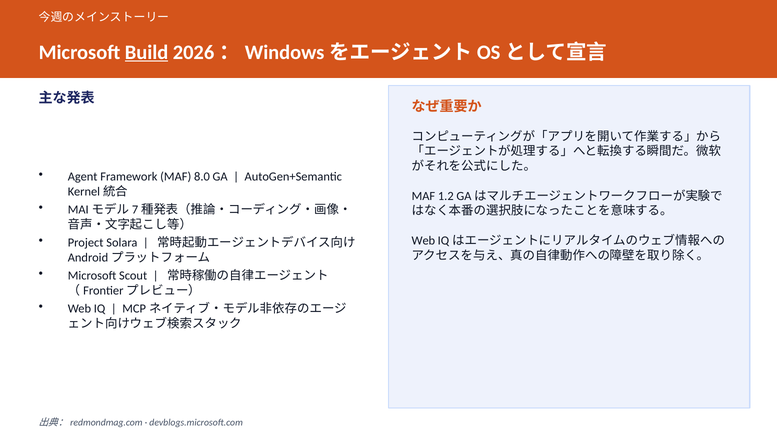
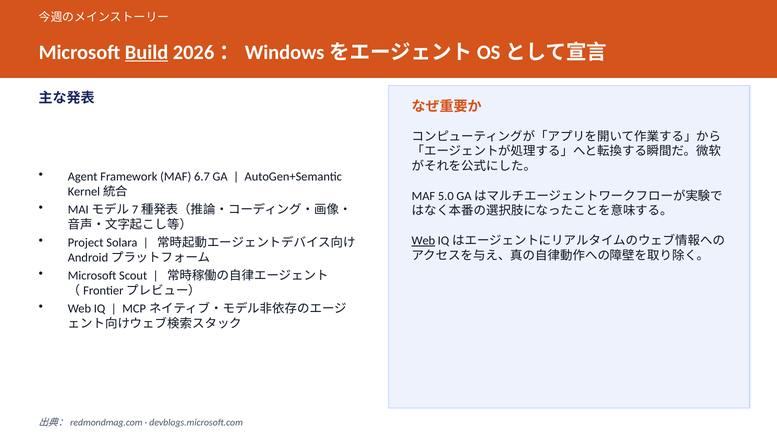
8.0: 8.0 -> 6.7
1.2: 1.2 -> 5.0
Web at (423, 241) underline: none -> present
